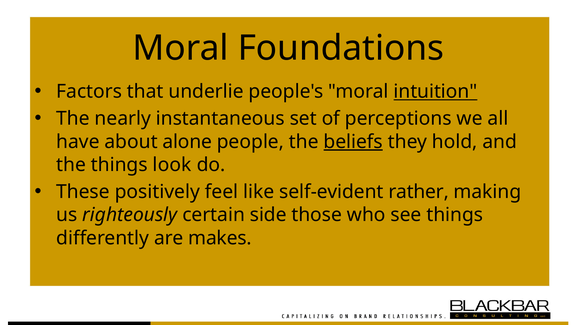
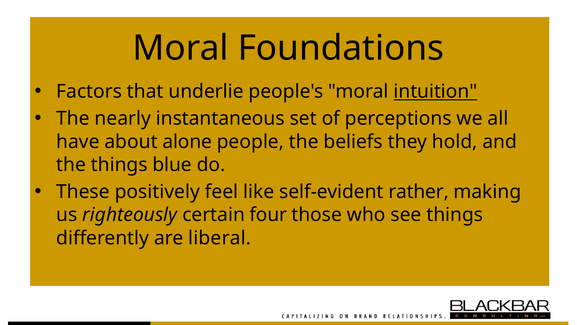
beliefs underline: present -> none
look: look -> blue
side: side -> four
makes: makes -> liberal
